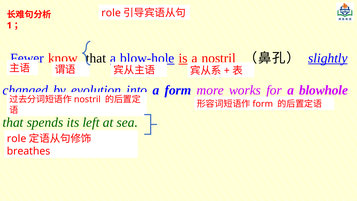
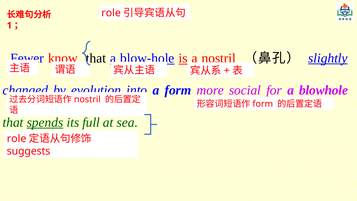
works: works -> social
spends underline: none -> present
left: left -> full
breathes: breathes -> suggests
